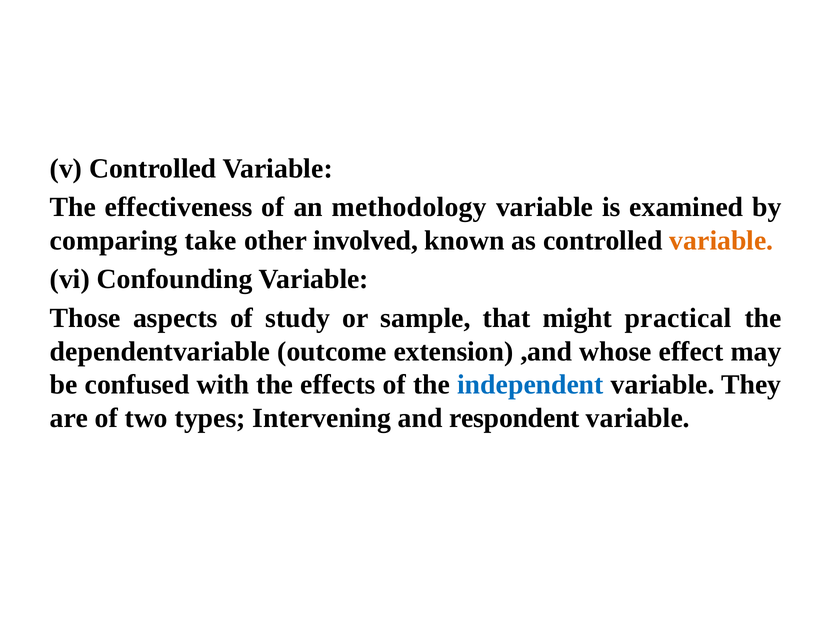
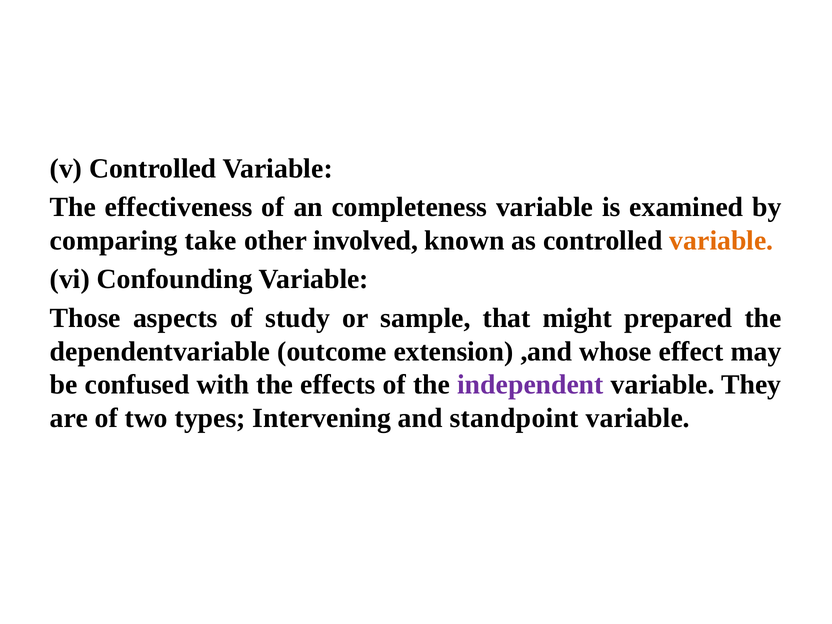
methodology: methodology -> completeness
practical: practical -> prepared
independent colour: blue -> purple
respondent: respondent -> standpoint
